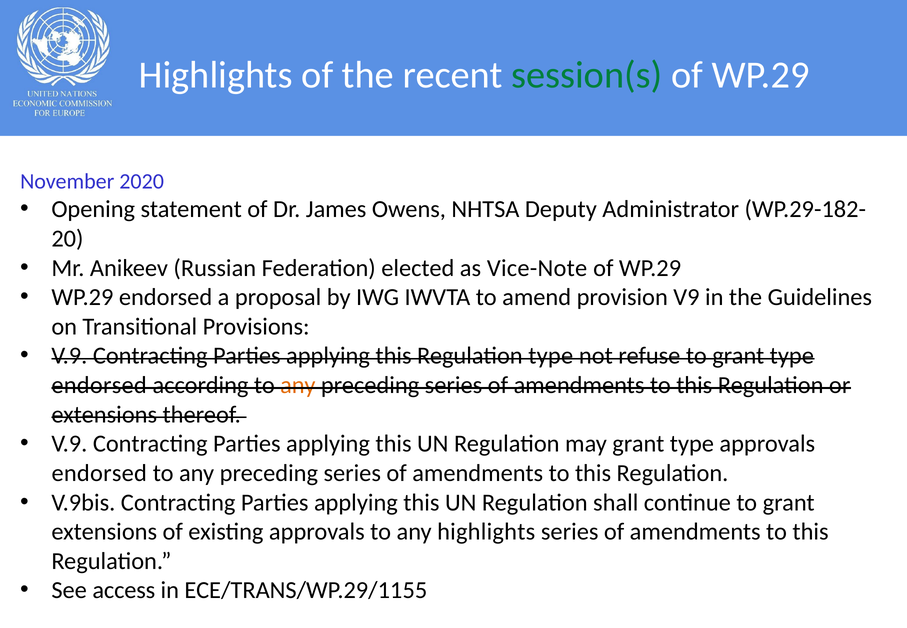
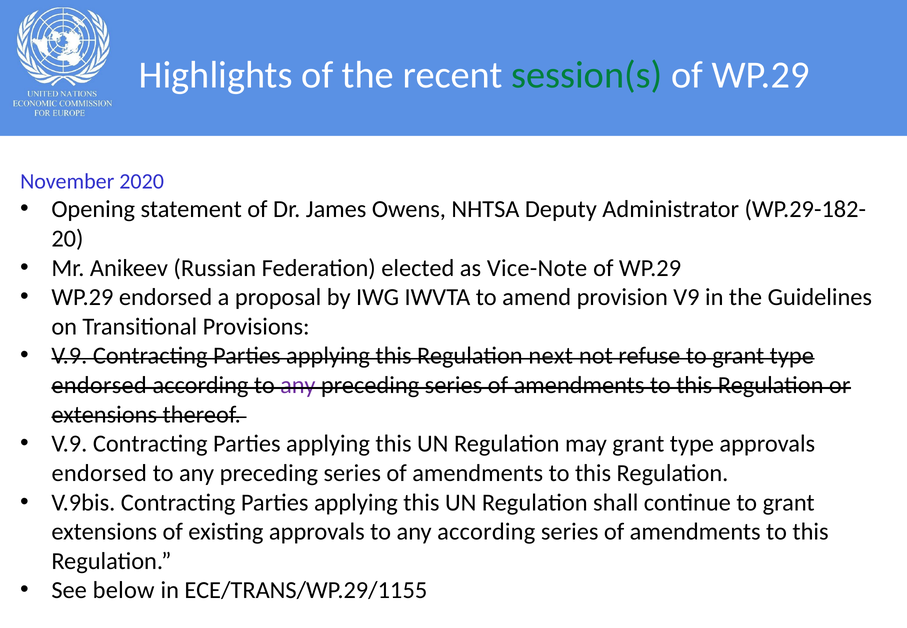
Regulation type: type -> next
any at (298, 385) colour: orange -> purple
any highlights: highlights -> according
access: access -> below
